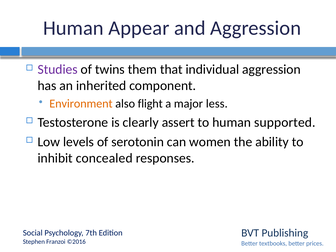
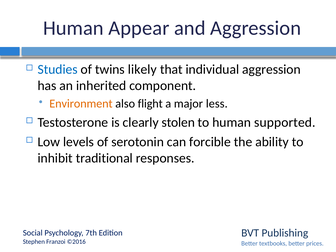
Studies colour: purple -> blue
them: them -> likely
assert: assert -> stolen
women: women -> forcible
concealed: concealed -> traditional
